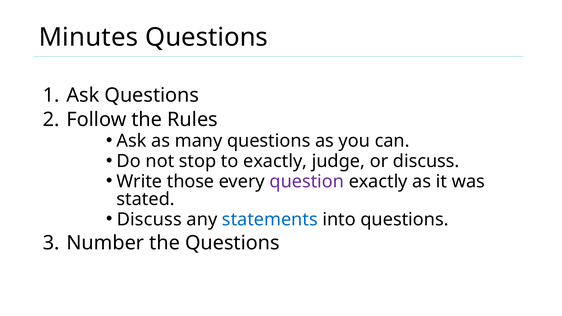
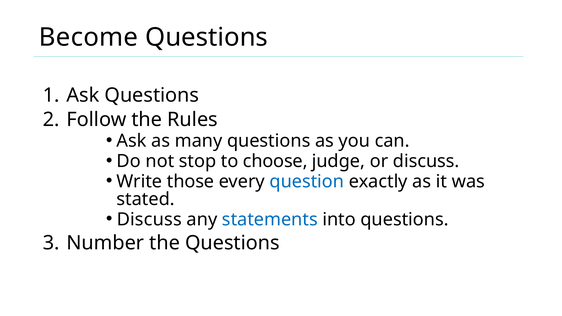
Minutes: Minutes -> Become
to exactly: exactly -> choose
question colour: purple -> blue
